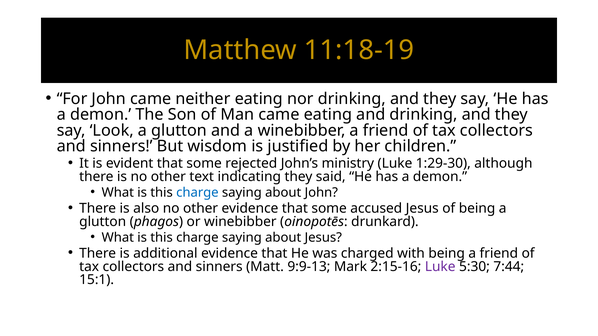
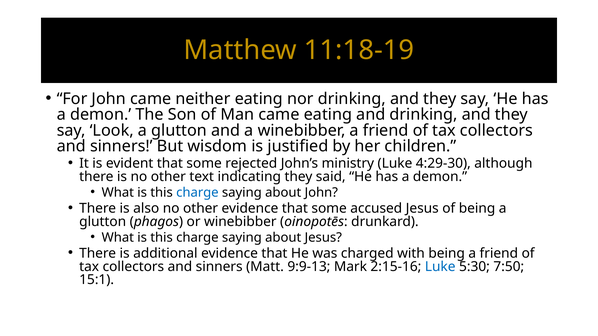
1:29-30: 1:29-30 -> 4:29-30
Luke at (440, 267) colour: purple -> blue
7:44: 7:44 -> 7:50
